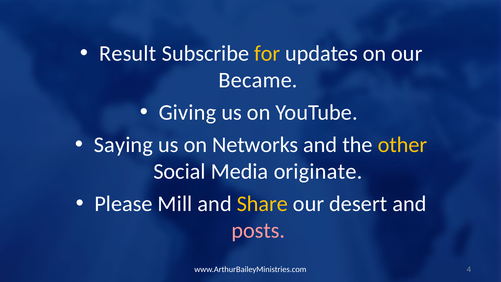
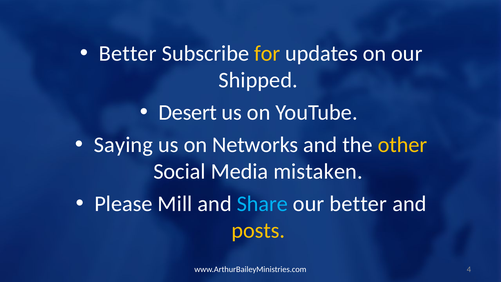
Result at (128, 53): Result -> Better
Became: Became -> Shipped
Giving: Giving -> Desert
originate: originate -> mistaken
Share colour: yellow -> light blue
our desert: desert -> better
posts colour: pink -> yellow
